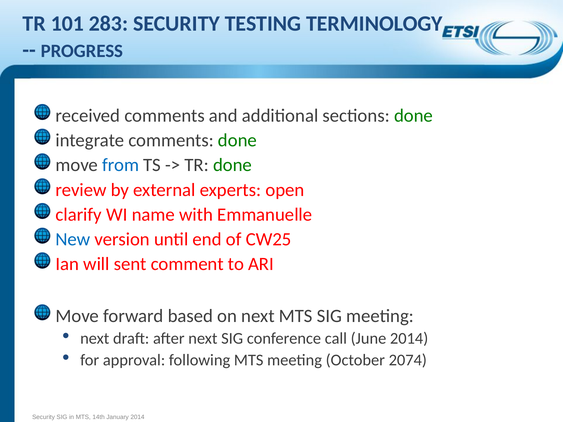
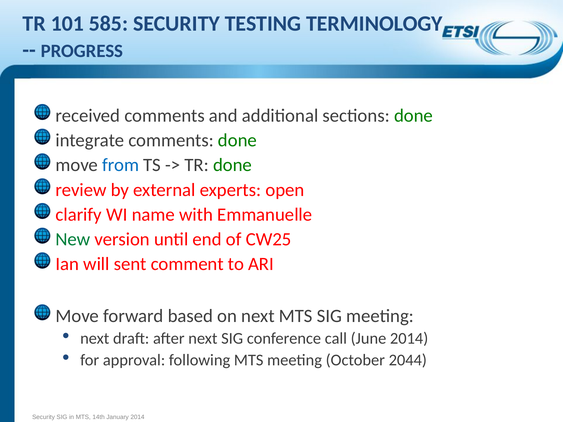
283: 283 -> 585
New colour: blue -> green
2074: 2074 -> 2044
